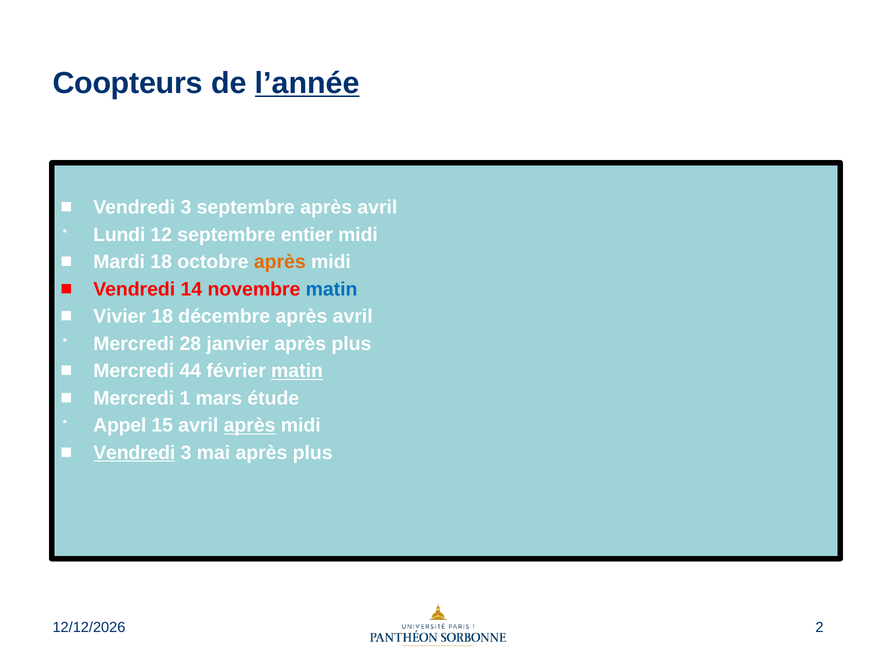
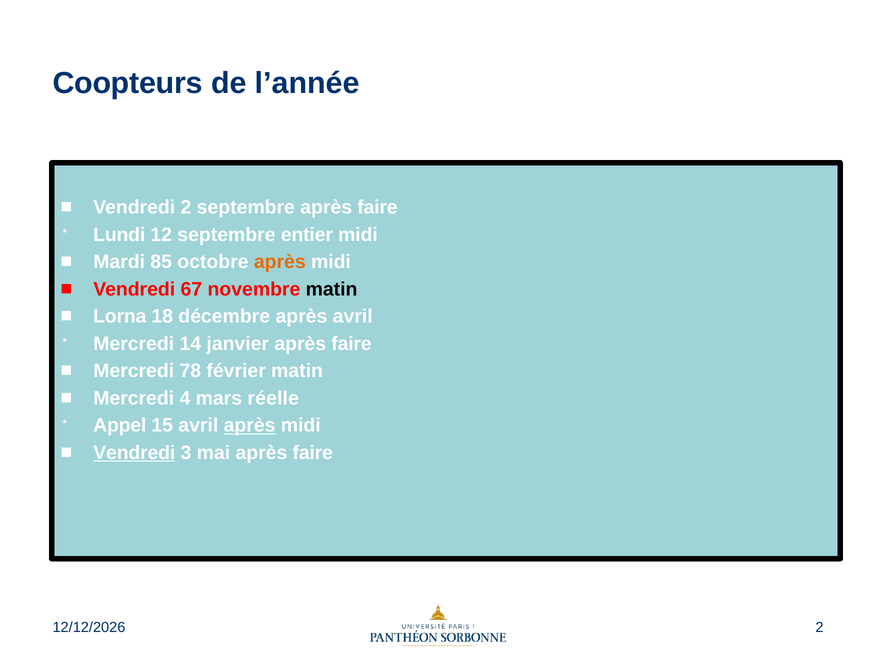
l’année underline: present -> none
3 at (186, 208): 3 -> 2
septembre après avril: avril -> faire
Mardi 18: 18 -> 85
14: 14 -> 67
matin at (332, 289) colour: blue -> black
Vivier: Vivier -> Lorna
28: 28 -> 14
janvier après plus: plus -> faire
44: 44 -> 78
matin at (297, 371) underline: present -> none
1: 1 -> 4
étude: étude -> réelle
mai après plus: plus -> faire
